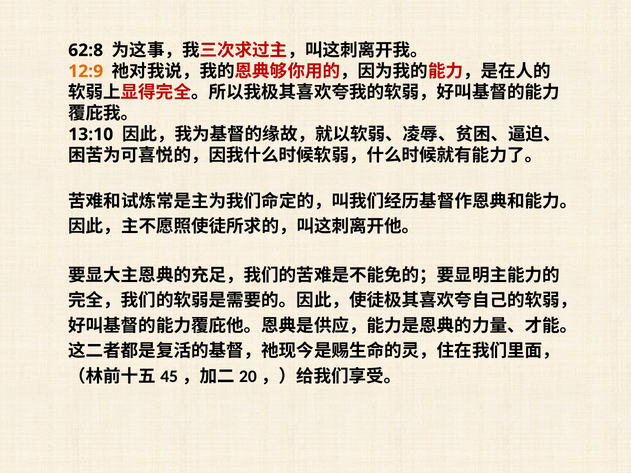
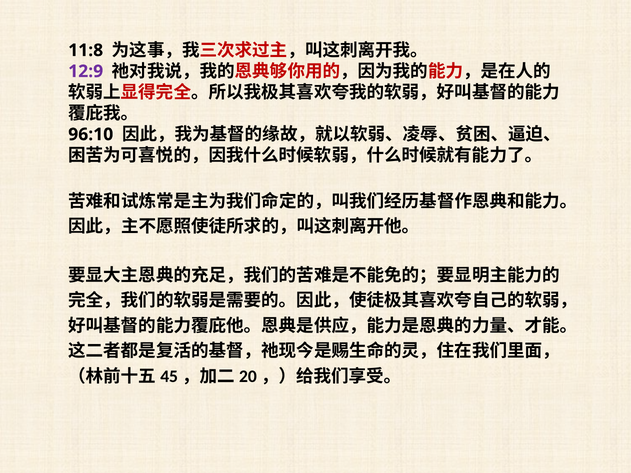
62:8: 62:8 -> 11:8
12:9 colour: orange -> purple
13:10: 13:10 -> 96:10
